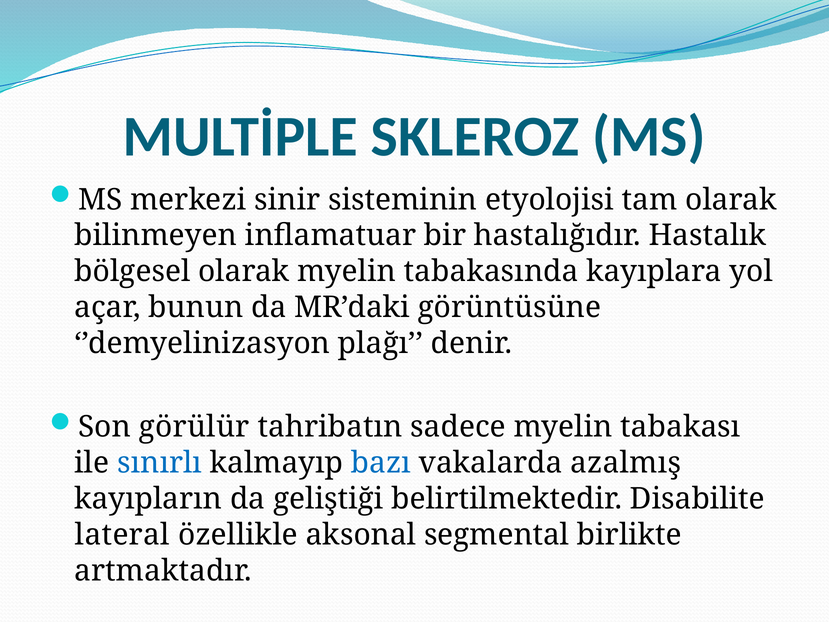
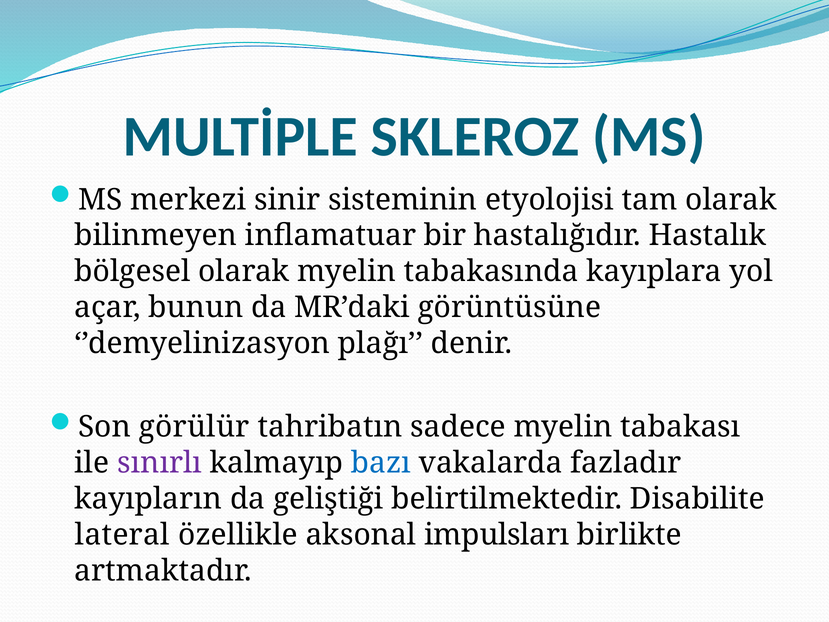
sınırlı colour: blue -> purple
azalmış: azalmış -> fazladır
segmental: segmental -> impulsları
